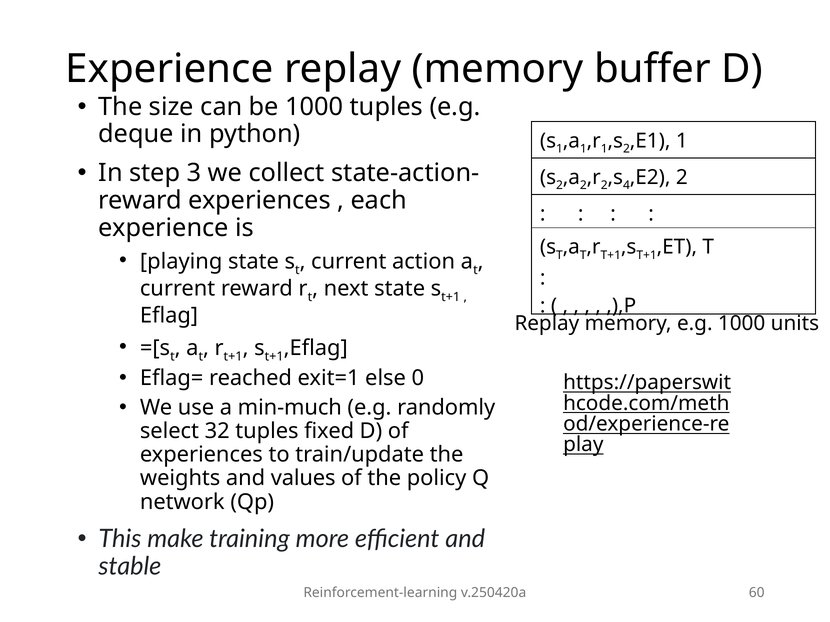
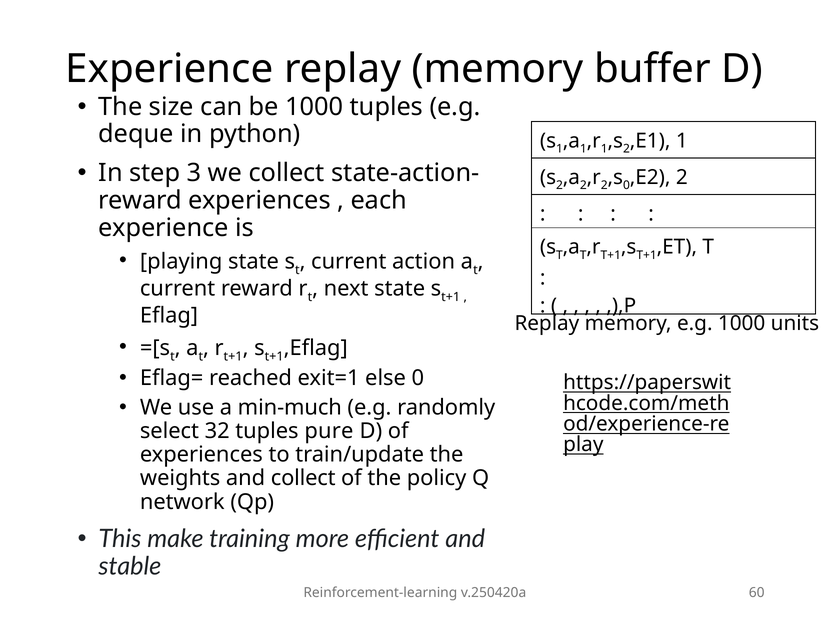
4 at (627, 186): 4 -> 0
fixed: fixed -> pure
and values: values -> collect
